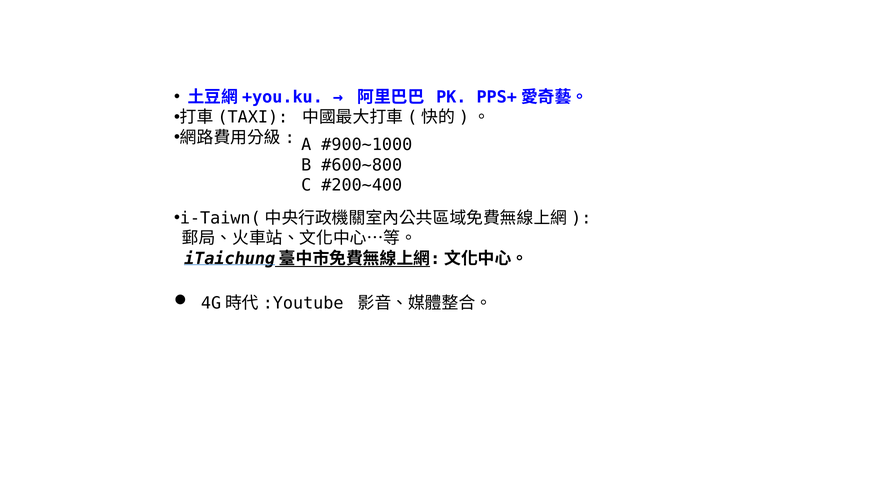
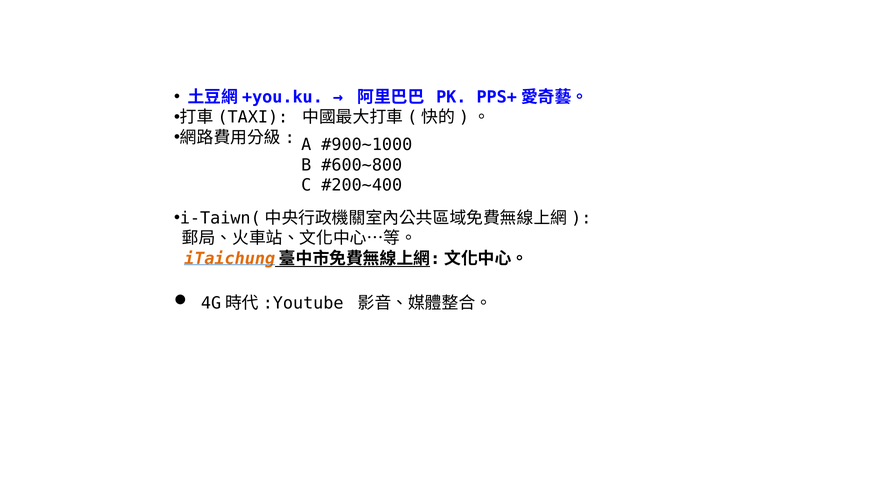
iTaichung colour: black -> orange
